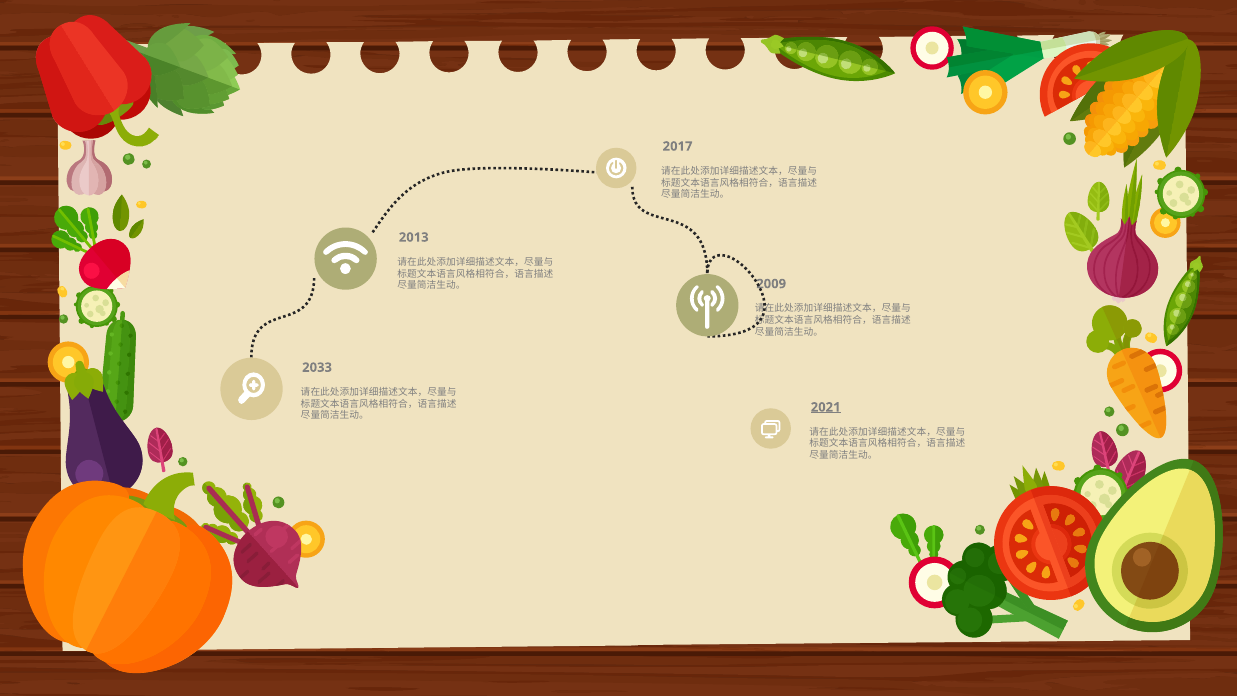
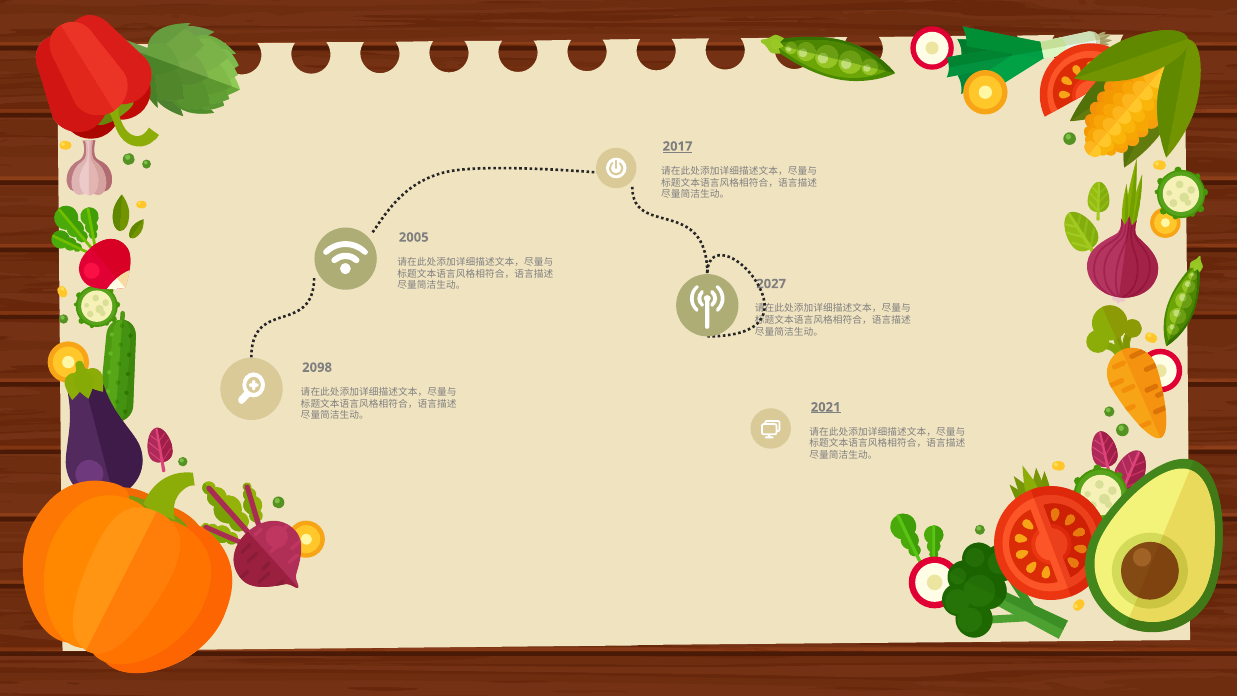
2017 underline: none -> present
2013: 2013 -> 2005
2009: 2009 -> 2027
2033: 2033 -> 2098
